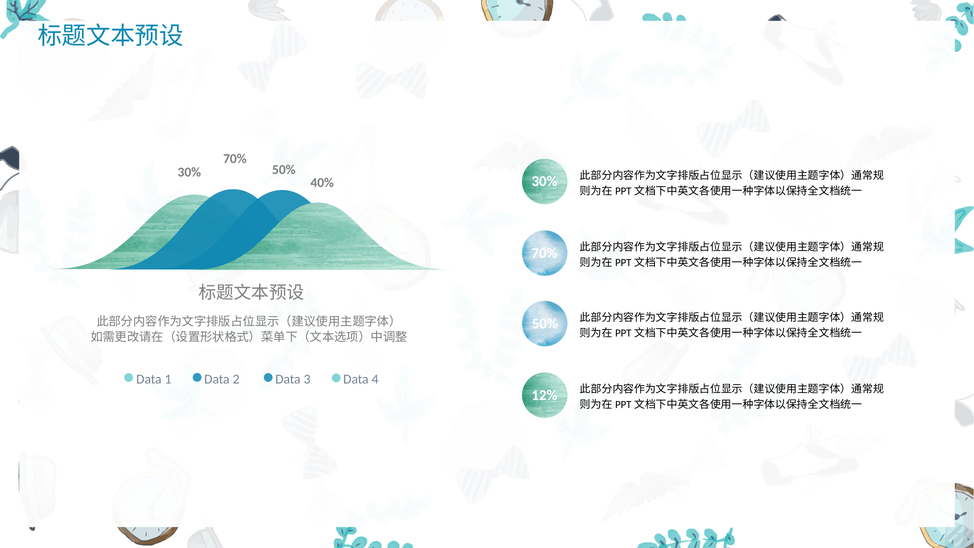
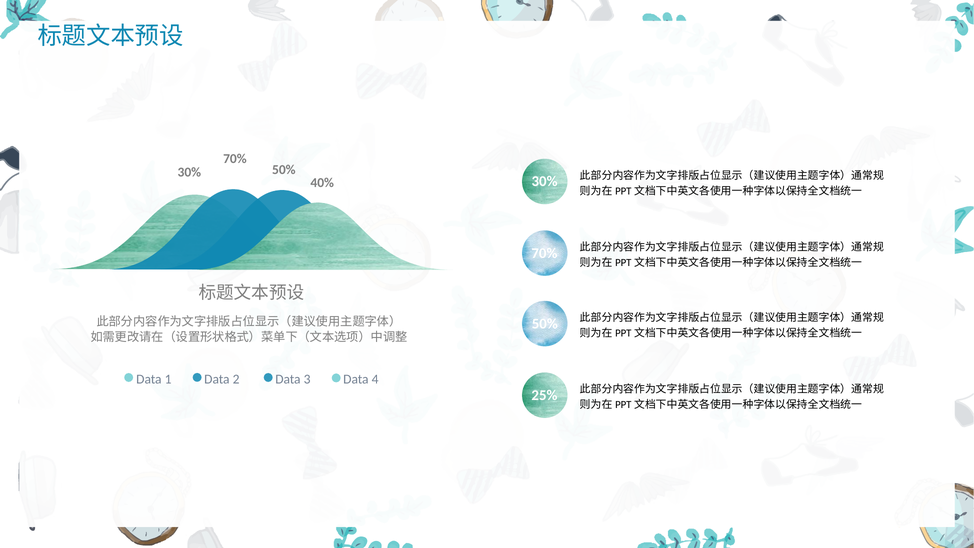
12%: 12% -> 25%
